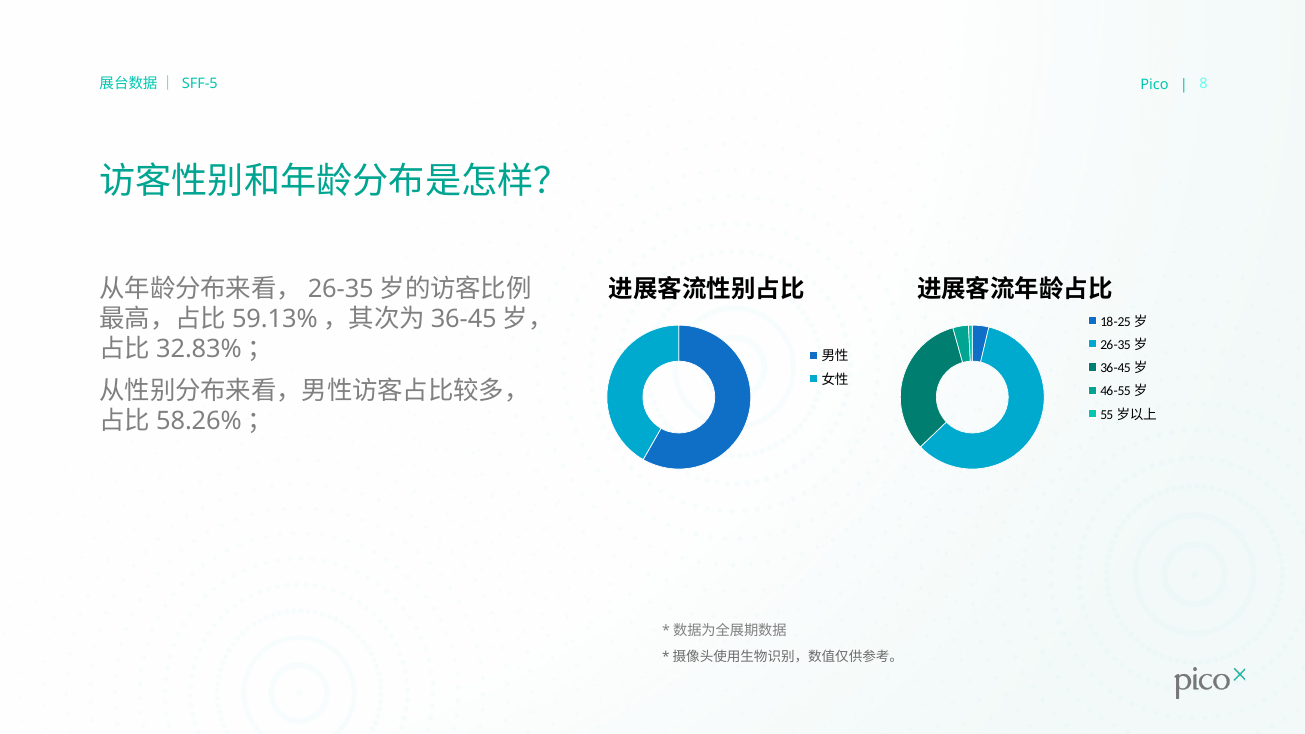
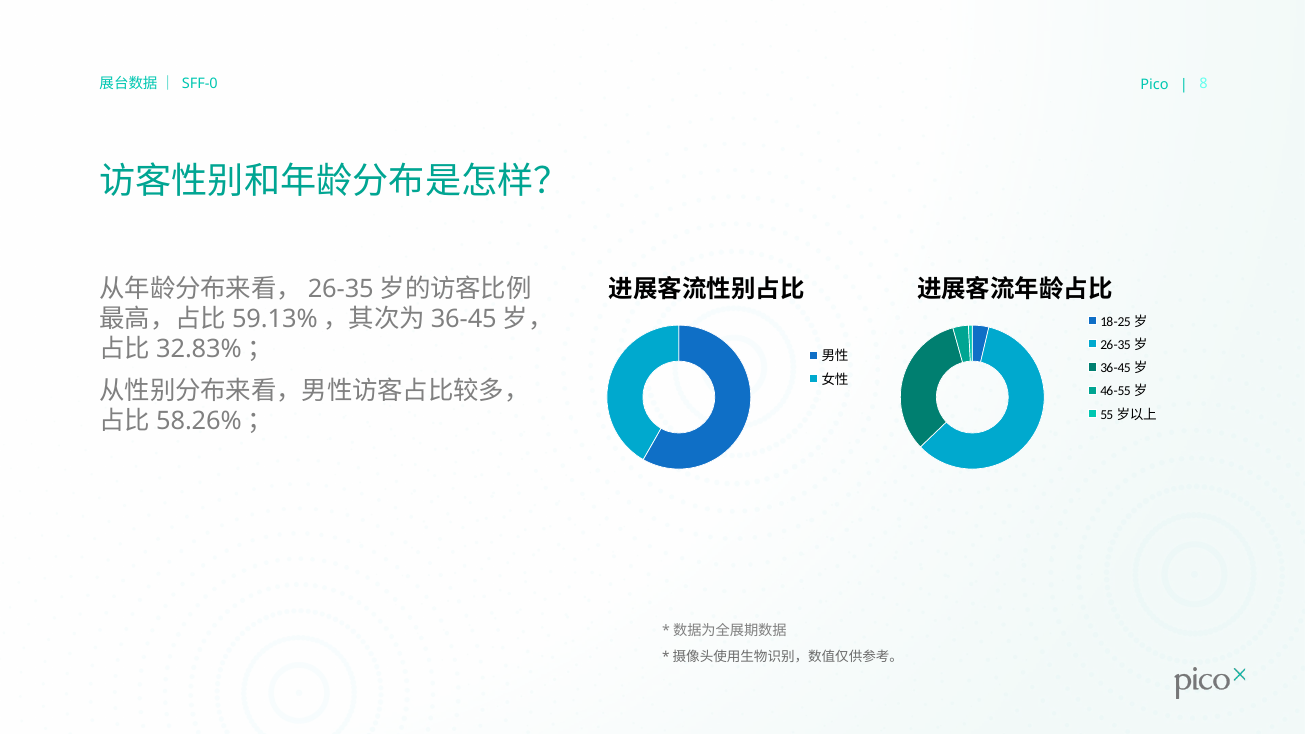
SFF-5: SFF-5 -> SFF-0
